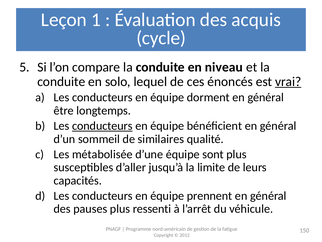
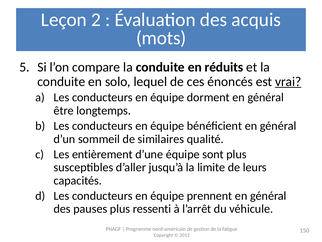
1: 1 -> 2
cycle: cycle -> mots
niveau: niveau -> réduits
conducteurs at (102, 126) underline: present -> none
métabolisée: métabolisée -> entièrement
